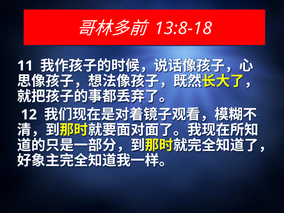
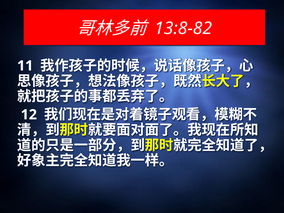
13:8-18: 13:8-18 -> 13:8-82
